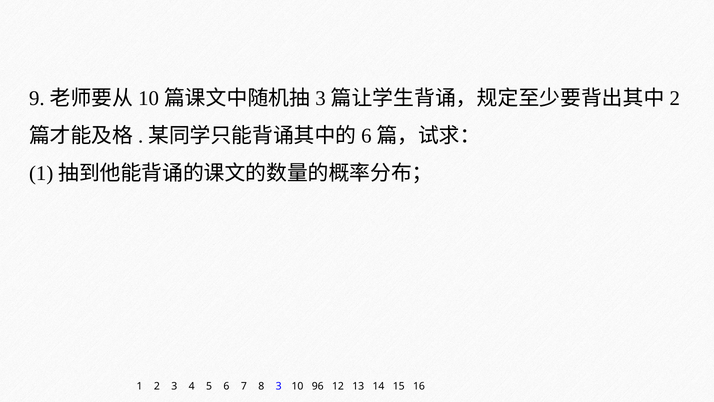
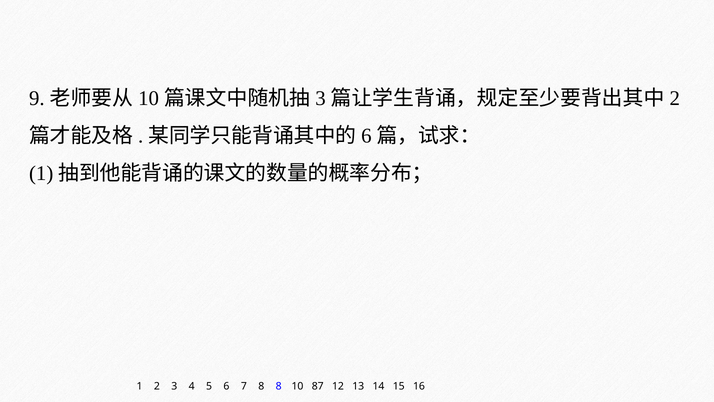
8 3: 3 -> 8
96: 96 -> 87
